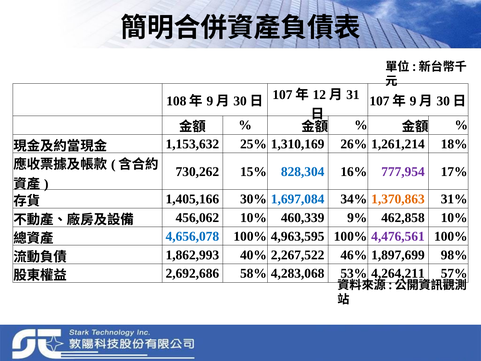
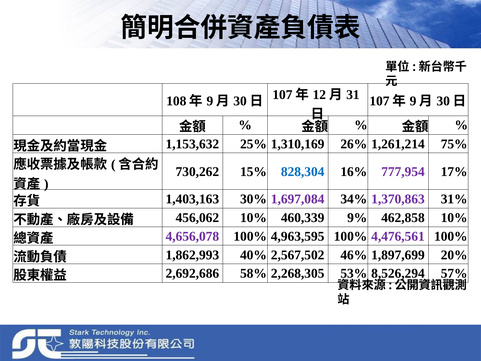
18%: 18% -> 75%
1,405,166: 1,405,166 -> 1,403,163
1,697,084 colour: blue -> purple
1,370,863 colour: orange -> purple
4,656,078 colour: blue -> purple
2,267,522: 2,267,522 -> 2,567,502
98%: 98% -> 20%
4,283,068: 4,283,068 -> 2,268,305
4,264,211: 4,264,211 -> 8,526,294
